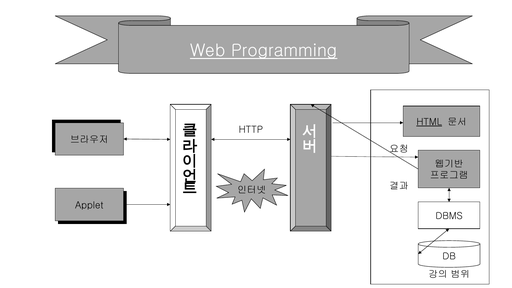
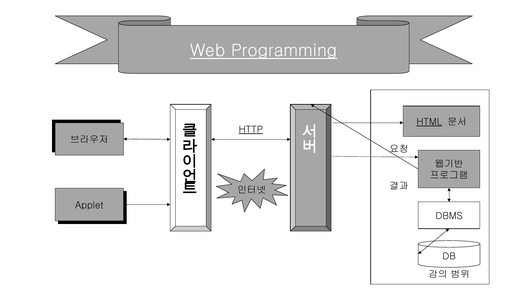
HTTP underline: none -> present
